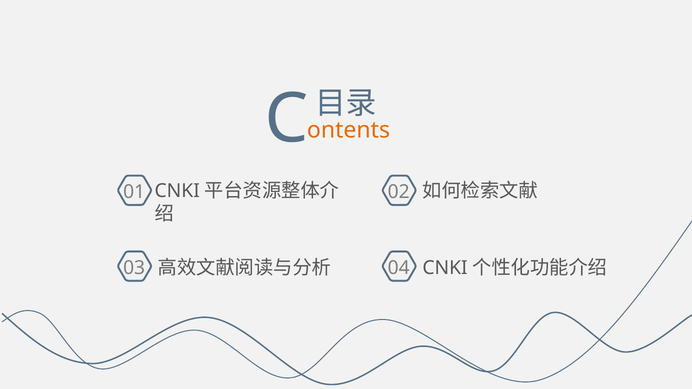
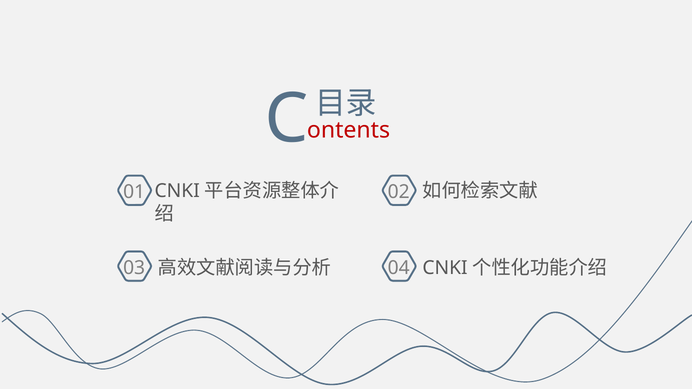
ontents colour: orange -> red
